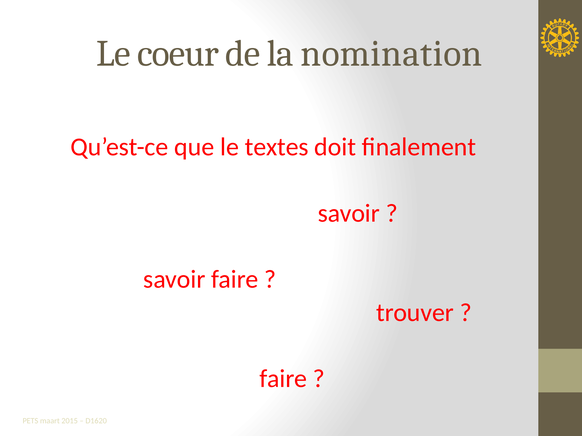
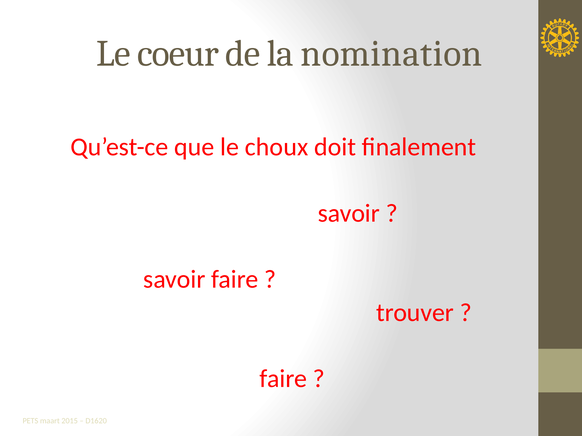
textes: textes -> choux
